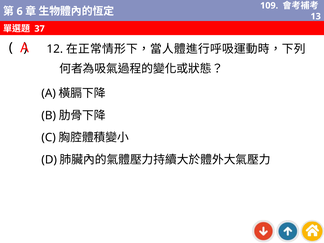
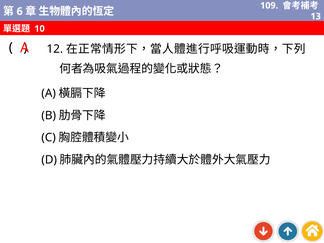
37: 37 -> 10
